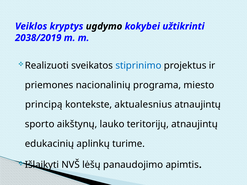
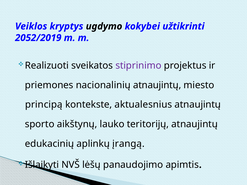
2038/2019: 2038/2019 -> 2052/2019
stiprinimo colour: blue -> purple
nacionalinių programa: programa -> atnaujintų
turime: turime -> įrangą
